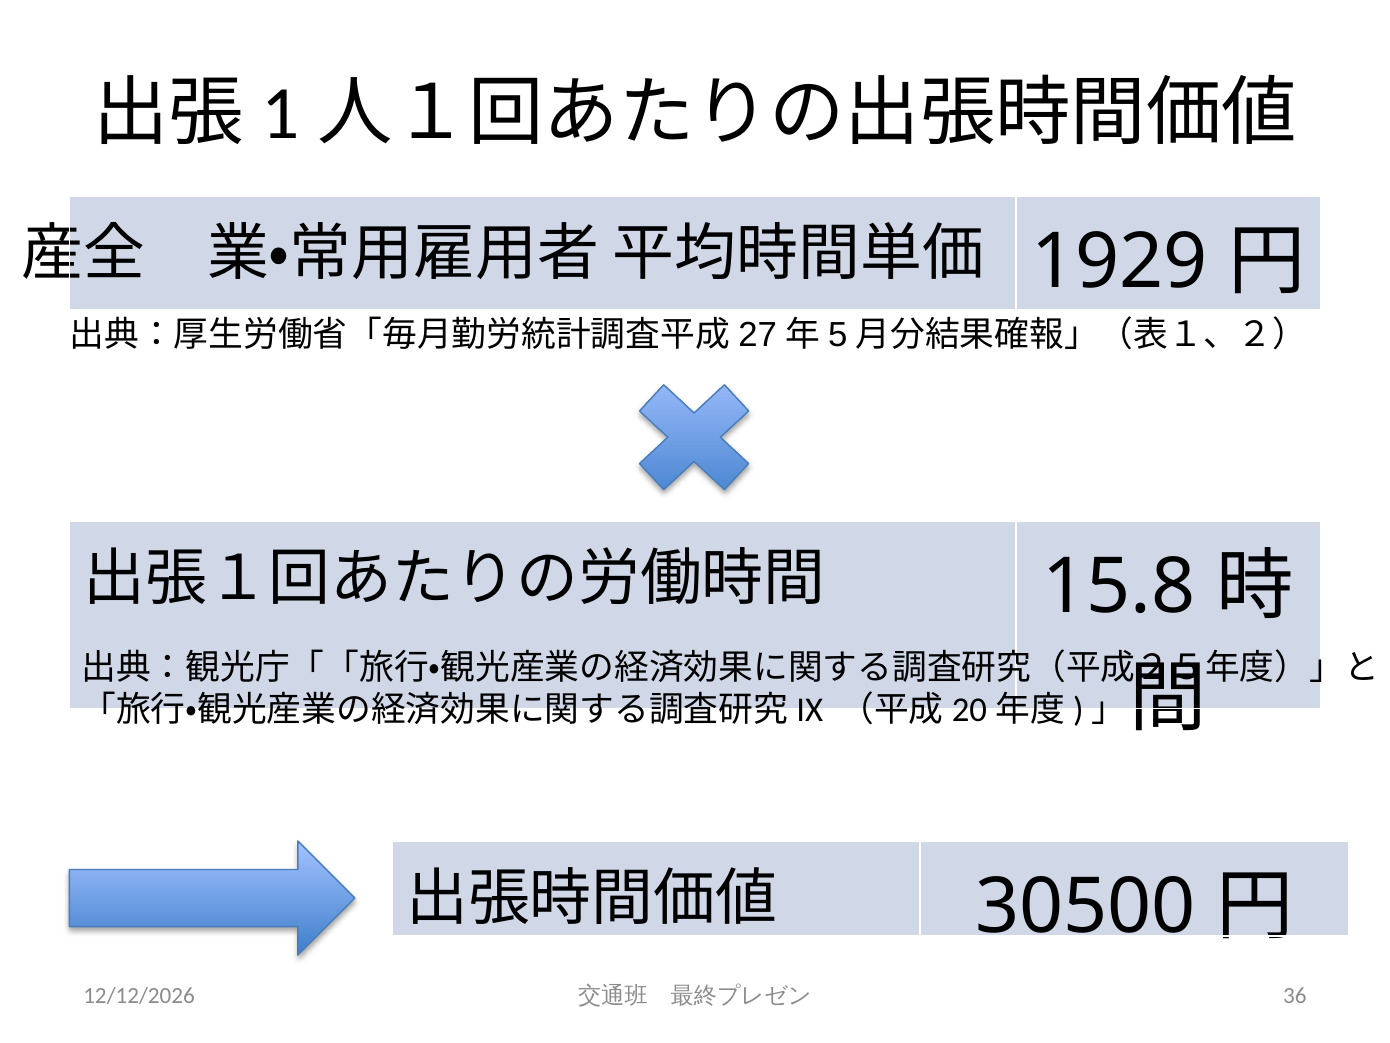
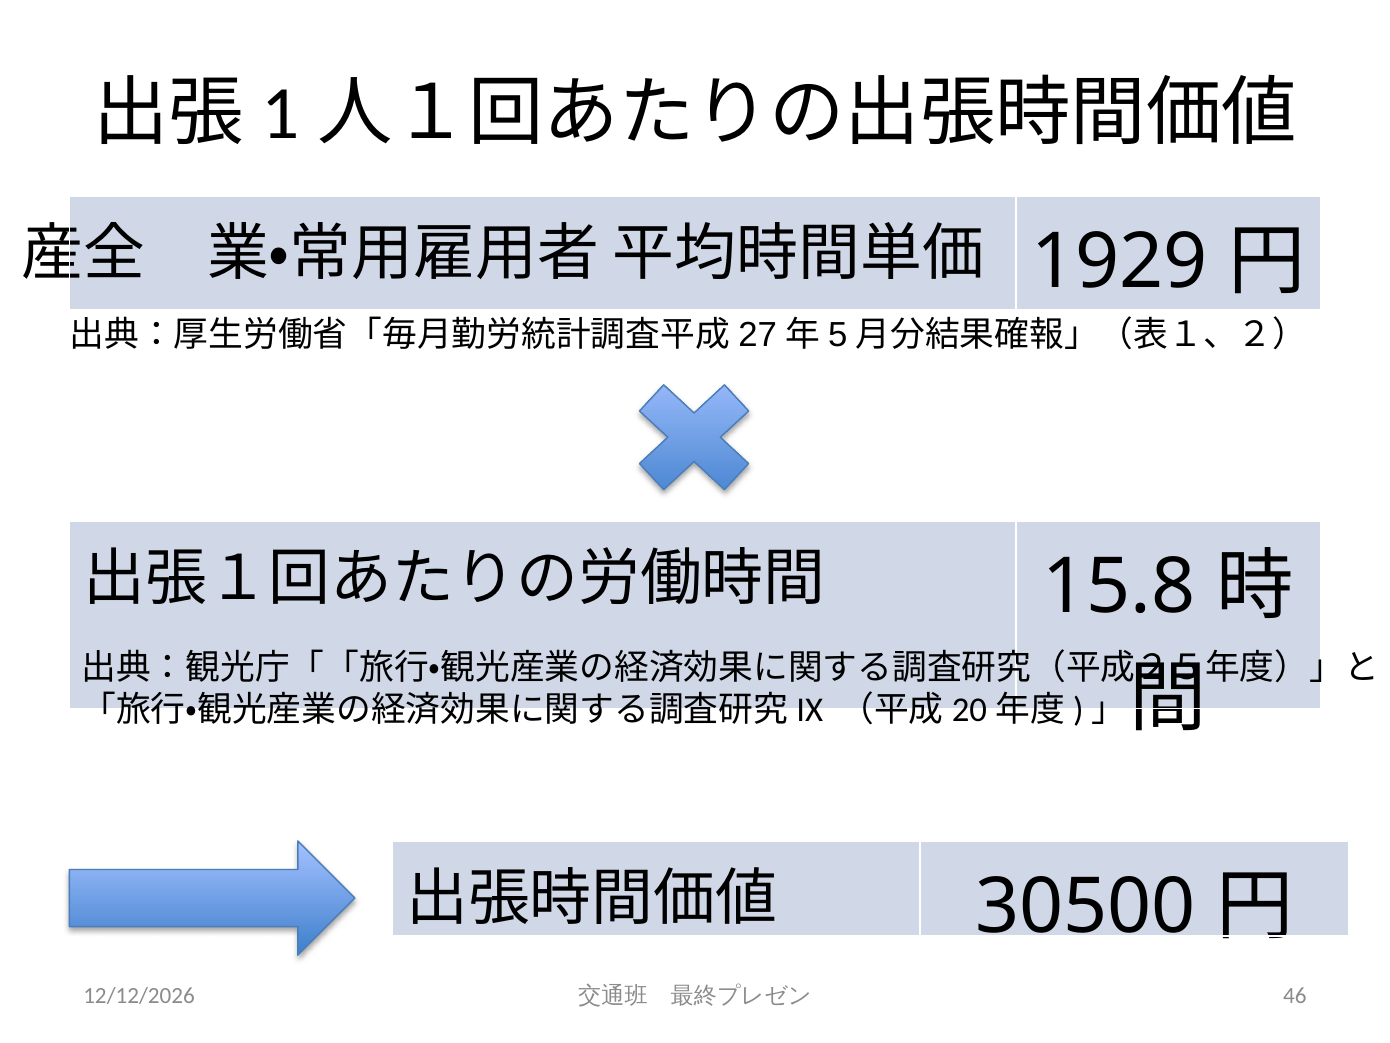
36: 36 -> 46
